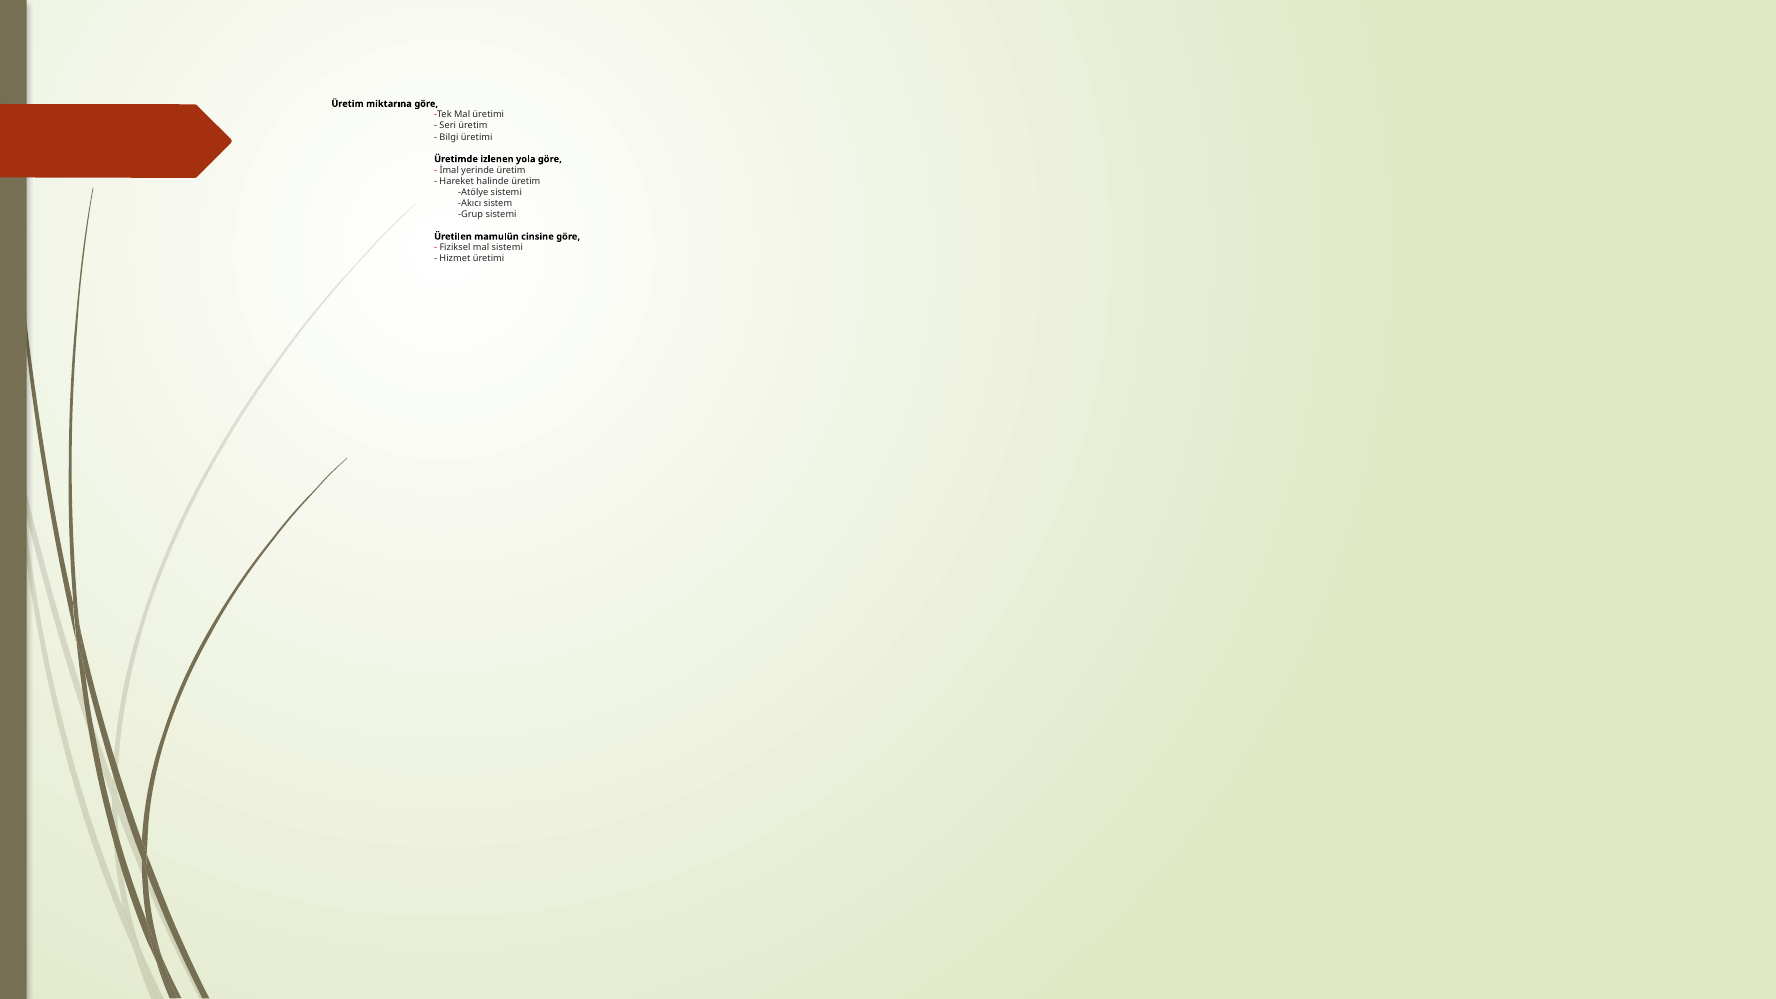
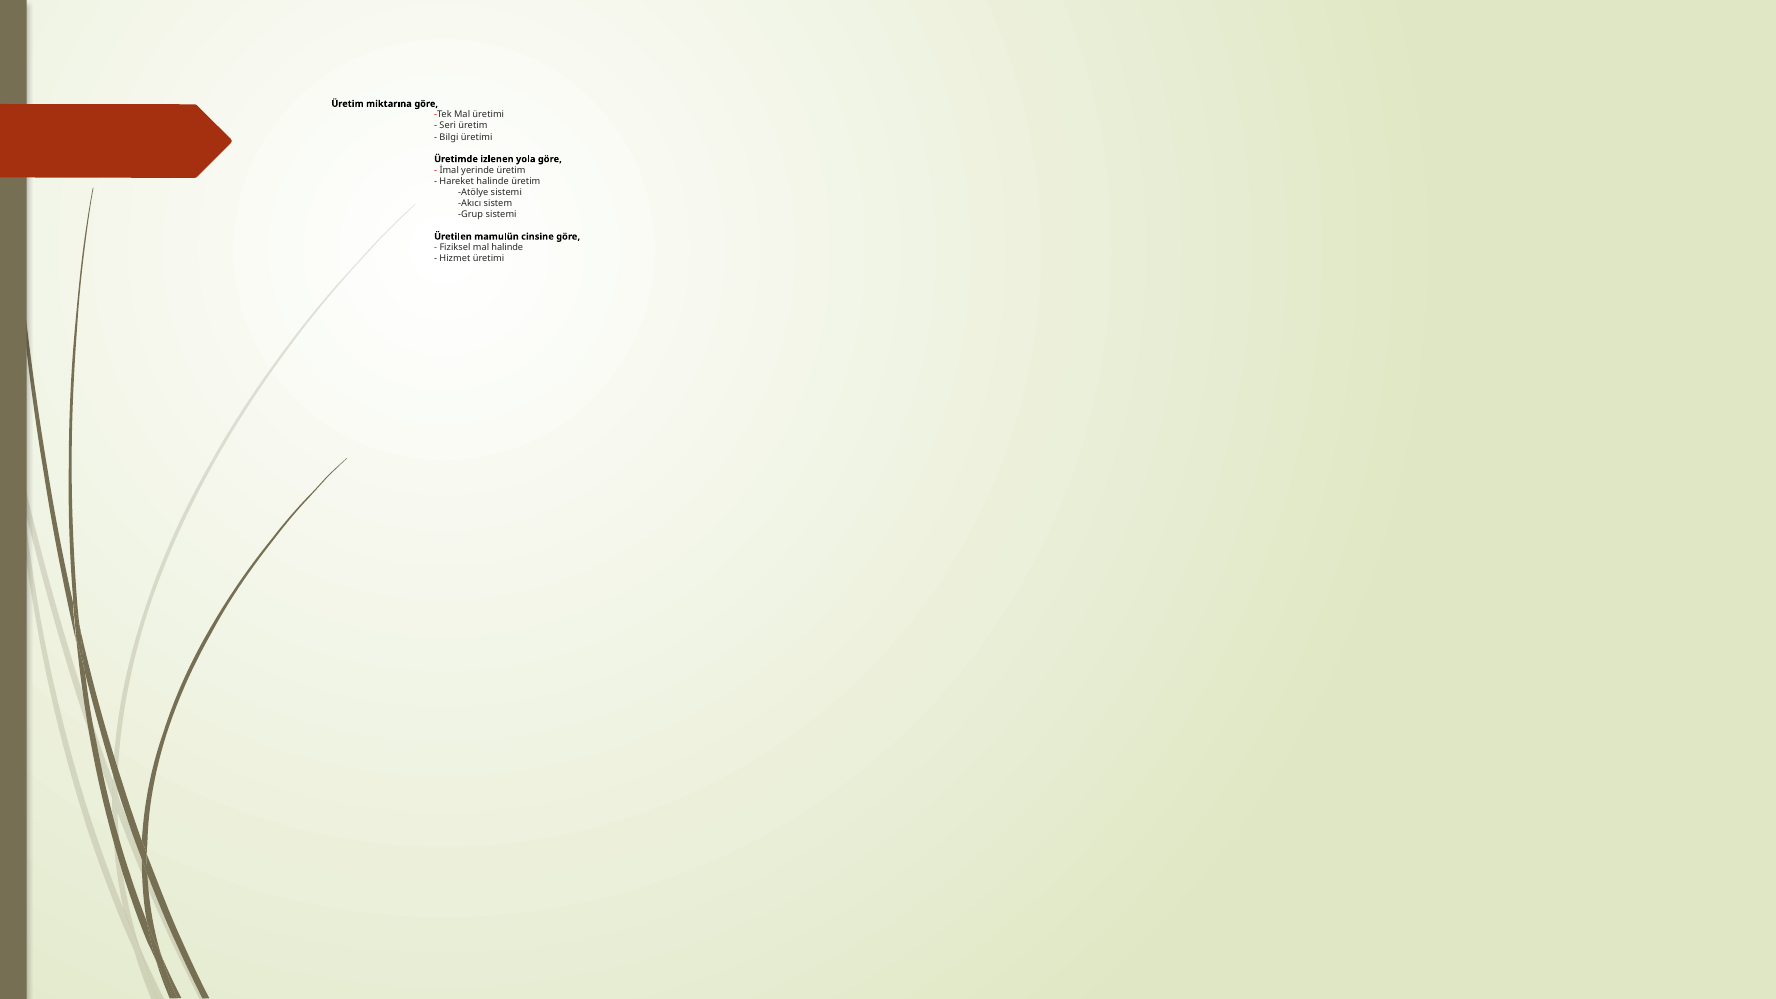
mal sistemi: sistemi -> halinde
